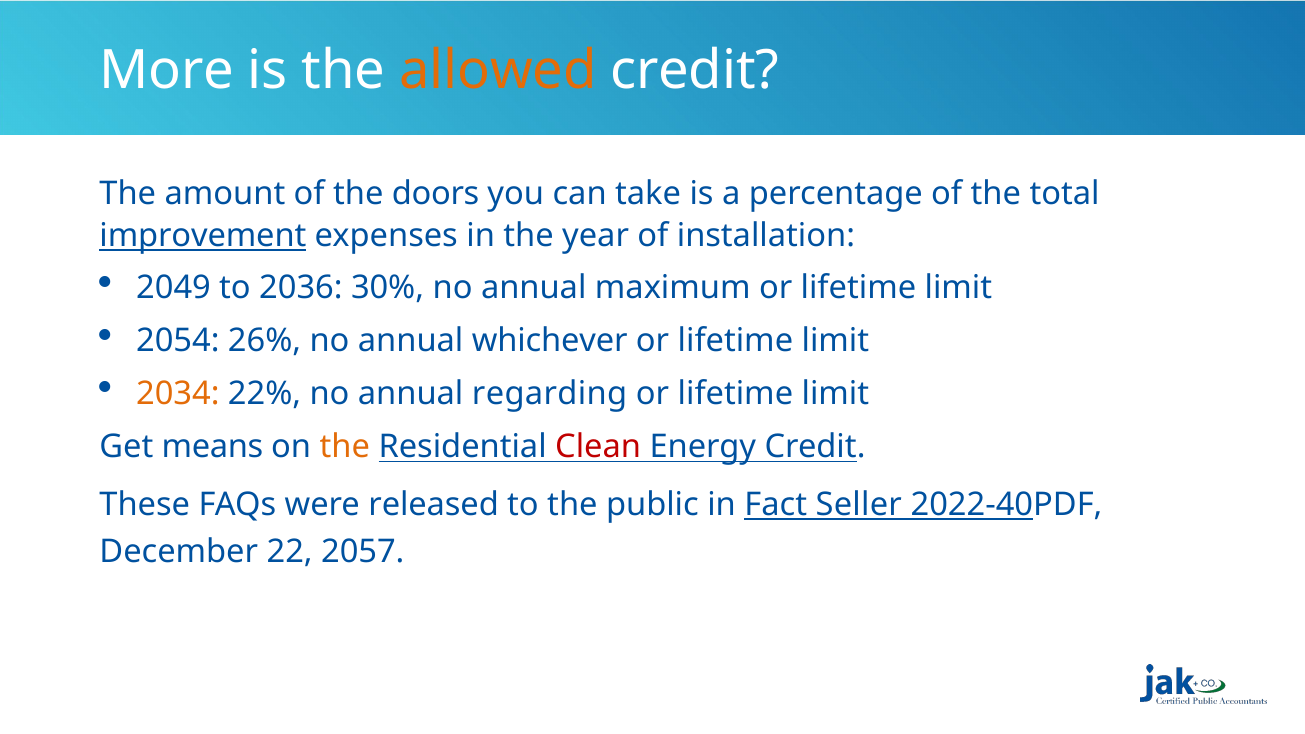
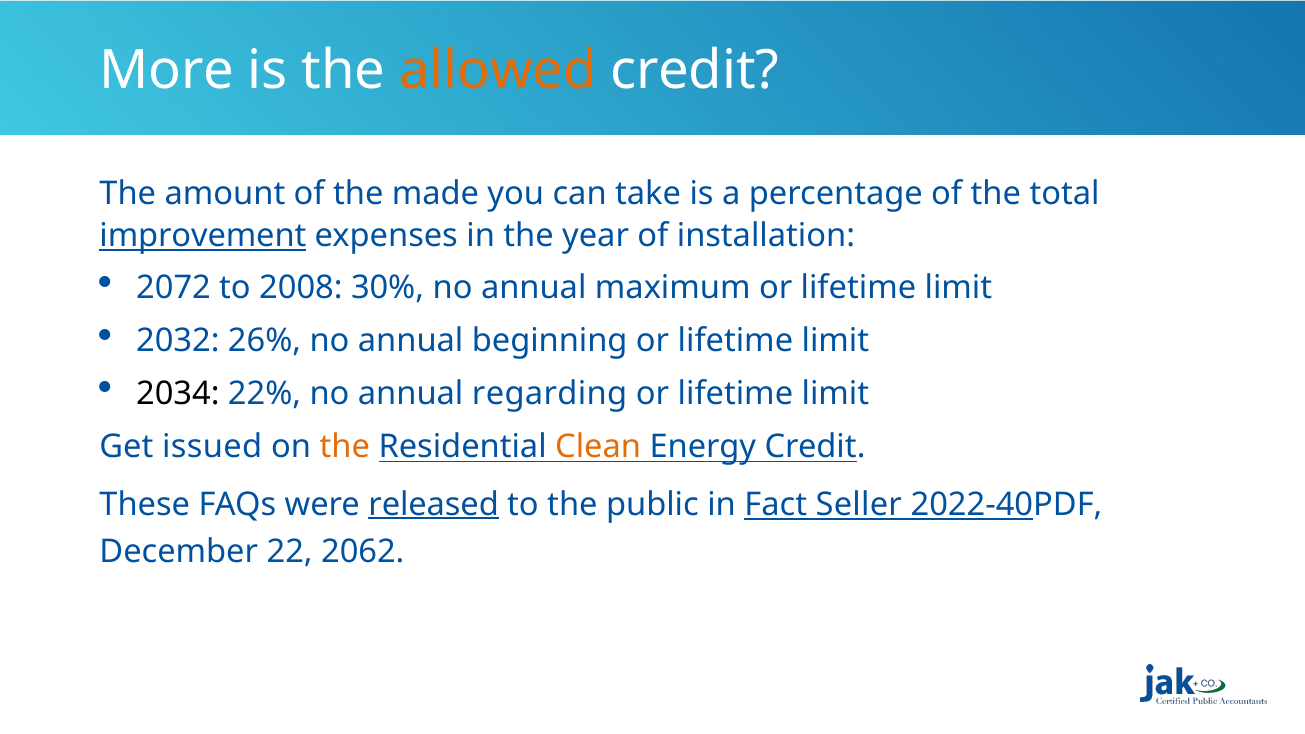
doors: doors -> made
2049: 2049 -> 2072
2036: 2036 -> 2008
2054: 2054 -> 2032
whichever: whichever -> beginning
2034 colour: orange -> black
means: means -> issued
Clean colour: red -> orange
released underline: none -> present
2057: 2057 -> 2062
